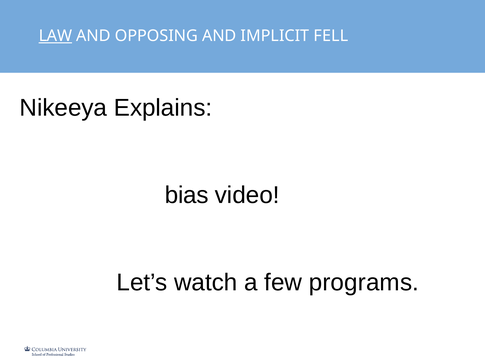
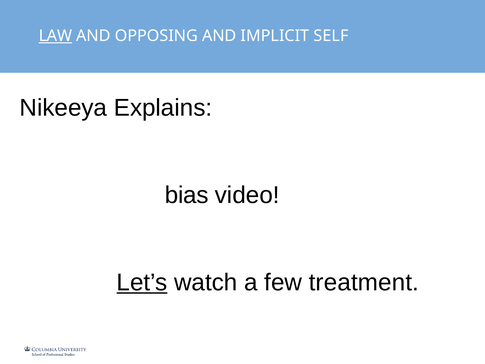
FELL: FELL -> SELF
Let’s underline: none -> present
programs: programs -> treatment
